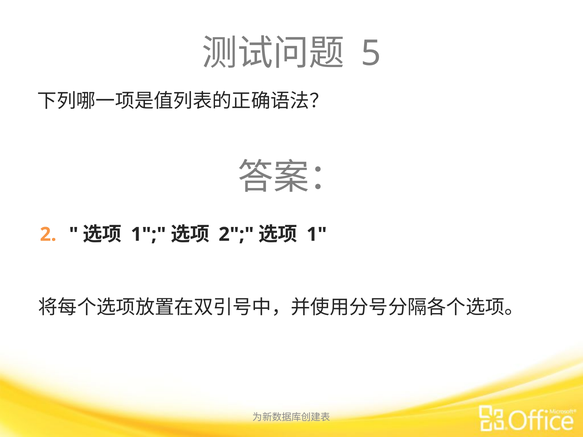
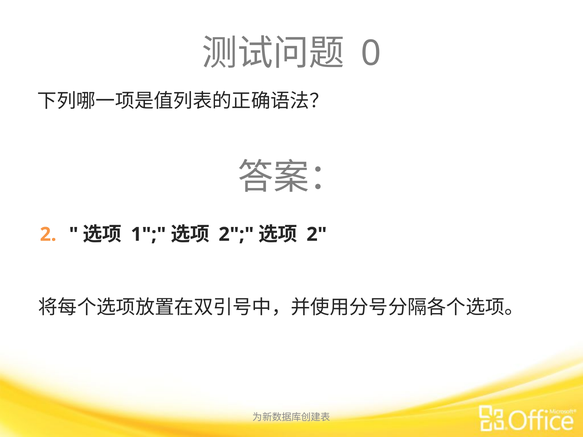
5: 5 -> 0
1 at (317, 235): 1 -> 2
